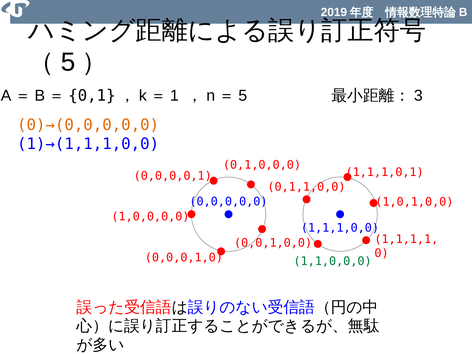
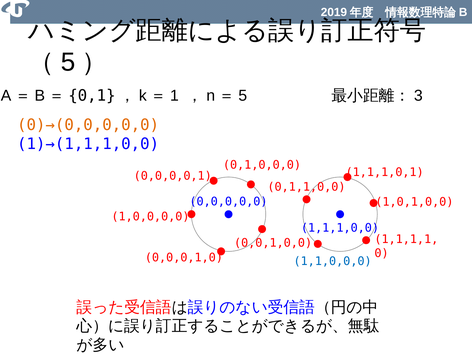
1,1,0,0,0 colour: green -> blue
